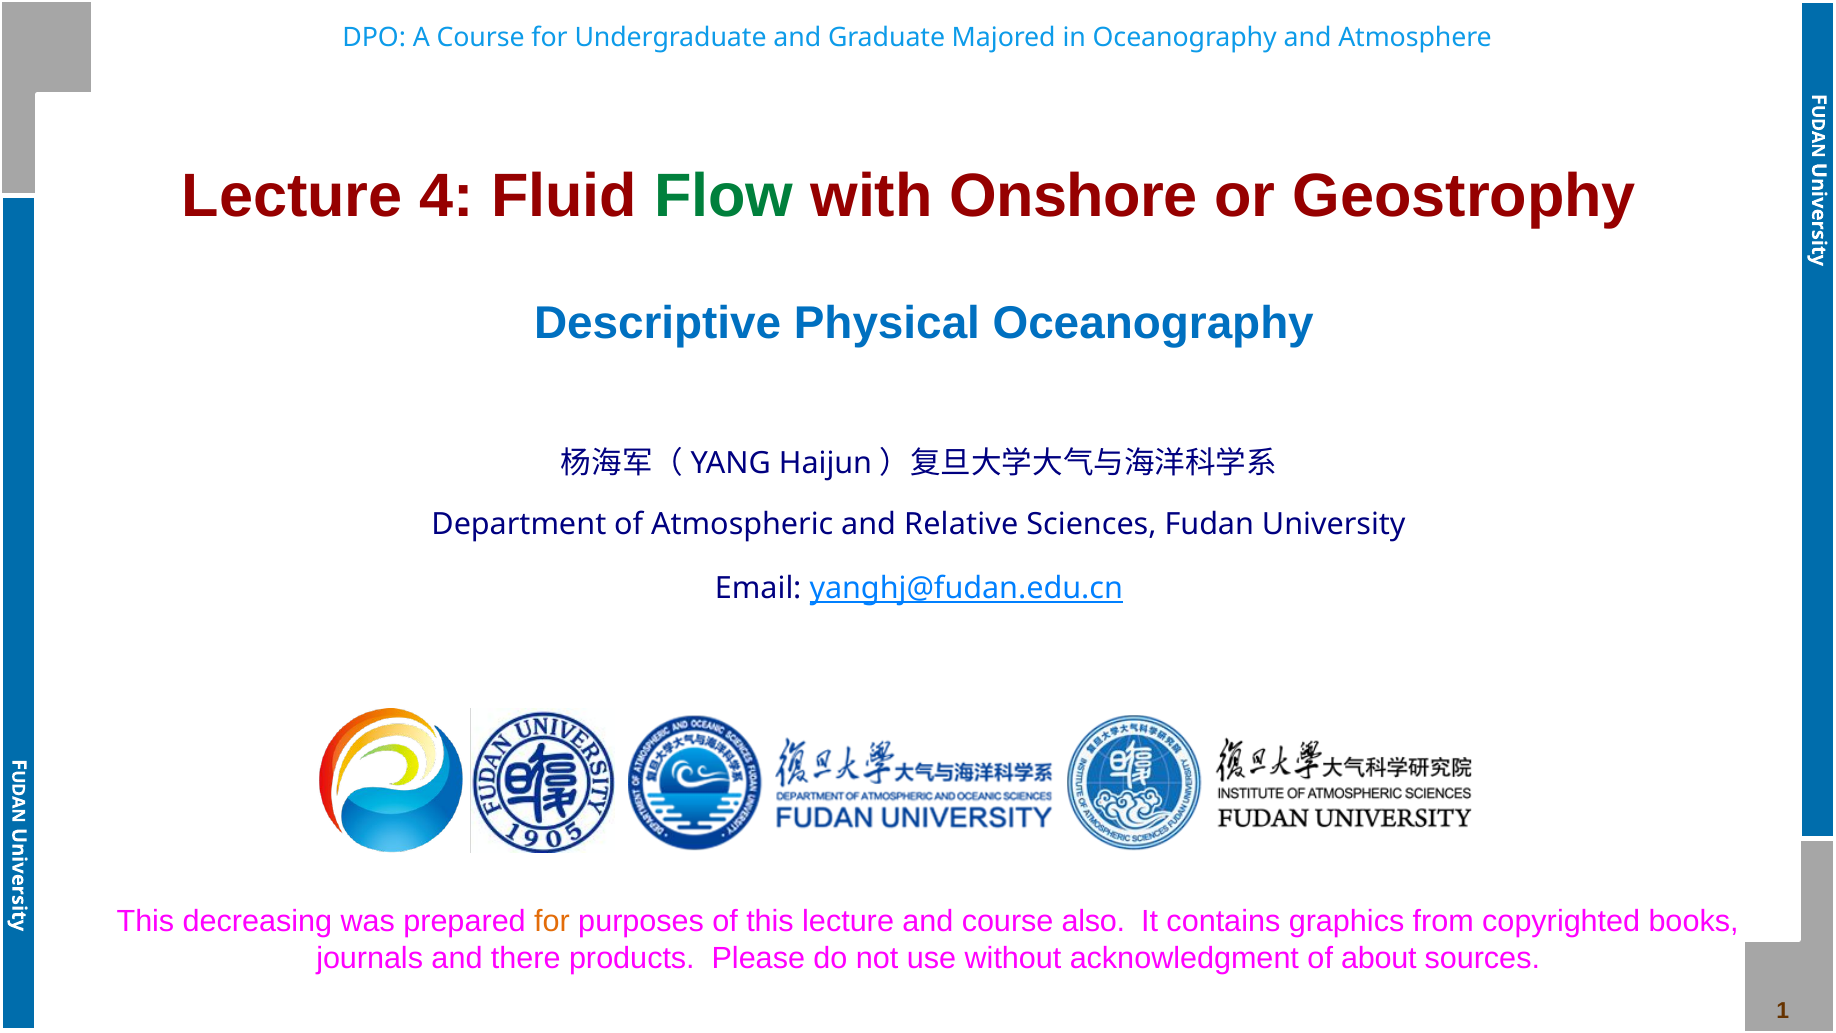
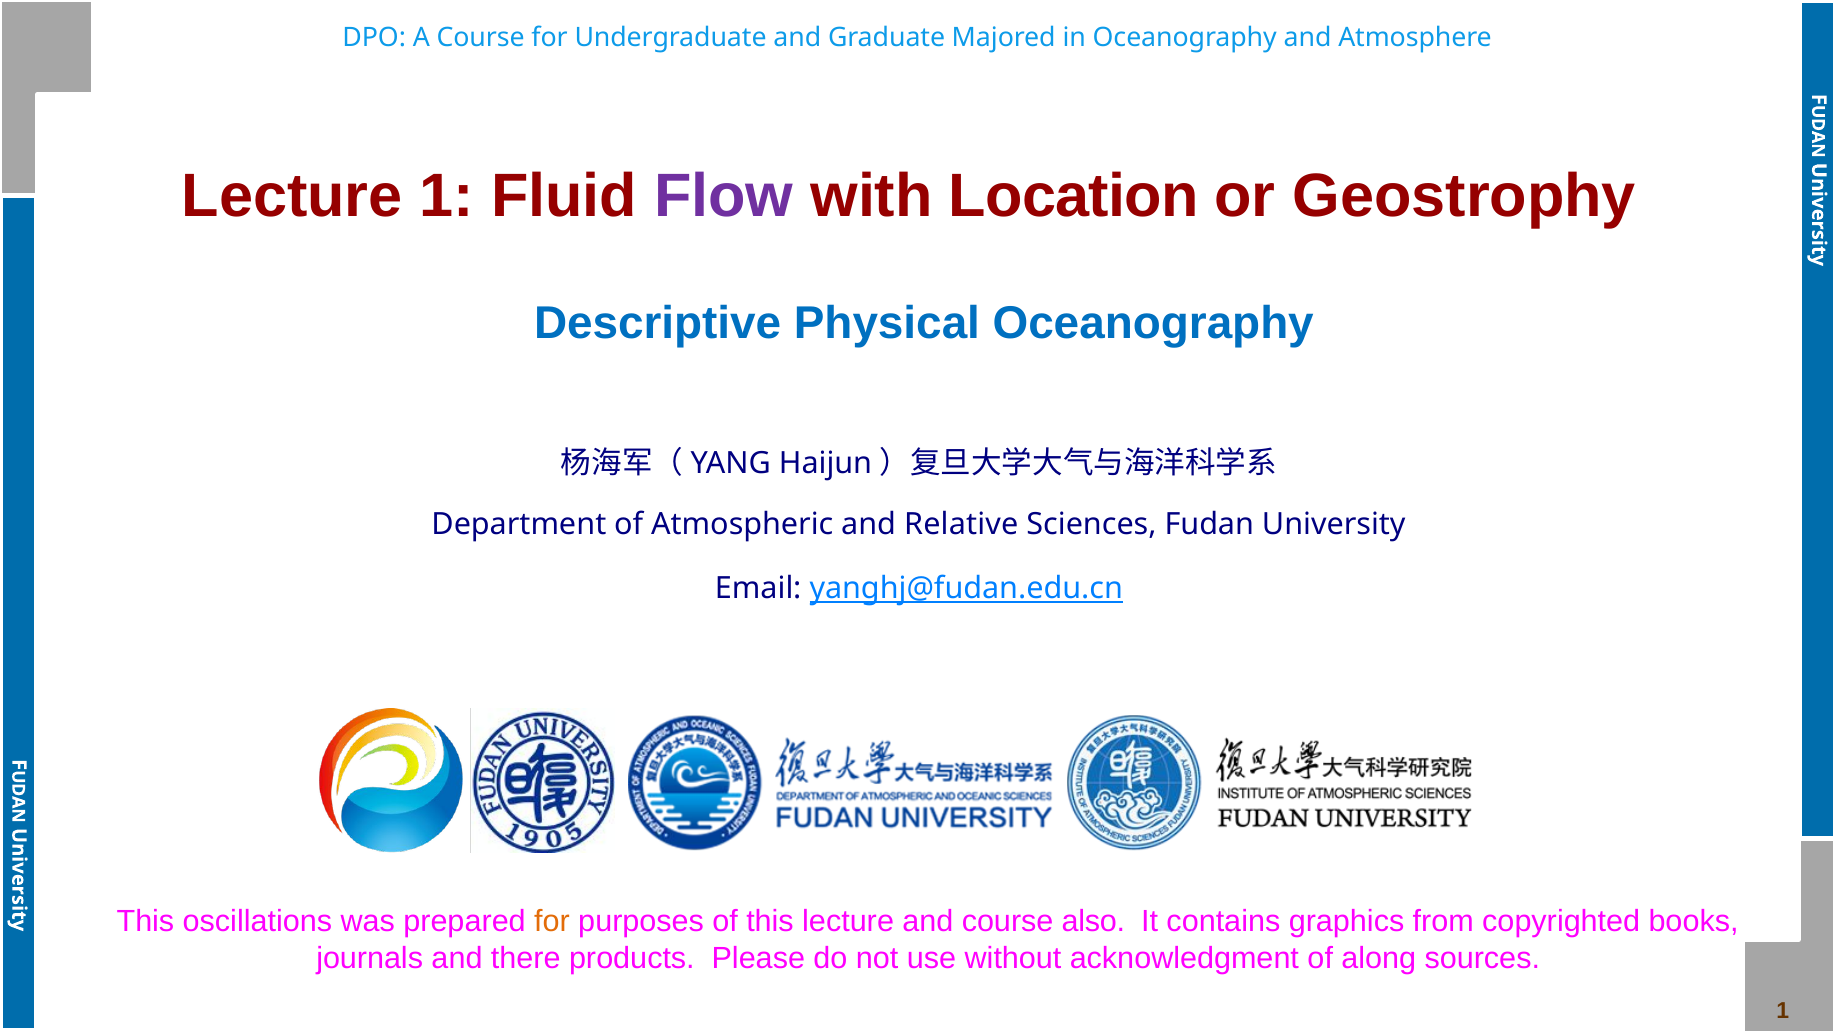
Lecture 4: 4 -> 1
Flow colour: green -> purple
Onshore: Onshore -> Location
decreasing: decreasing -> oscillations
about: about -> along
